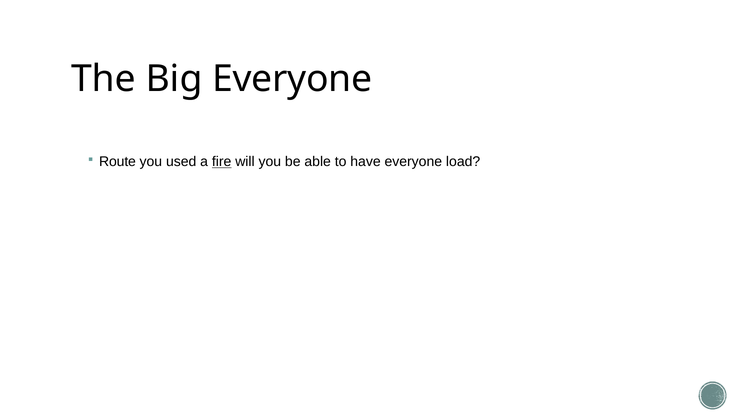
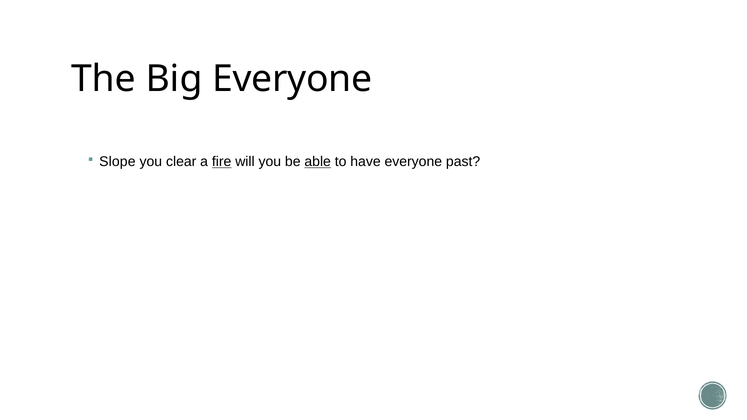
Route: Route -> Slope
used: used -> clear
able underline: none -> present
load: load -> past
